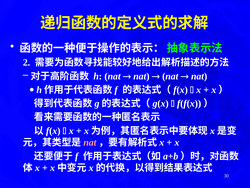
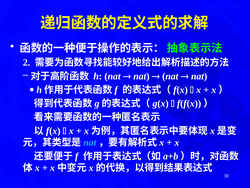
nat at (90, 142) colour: pink -> light blue
